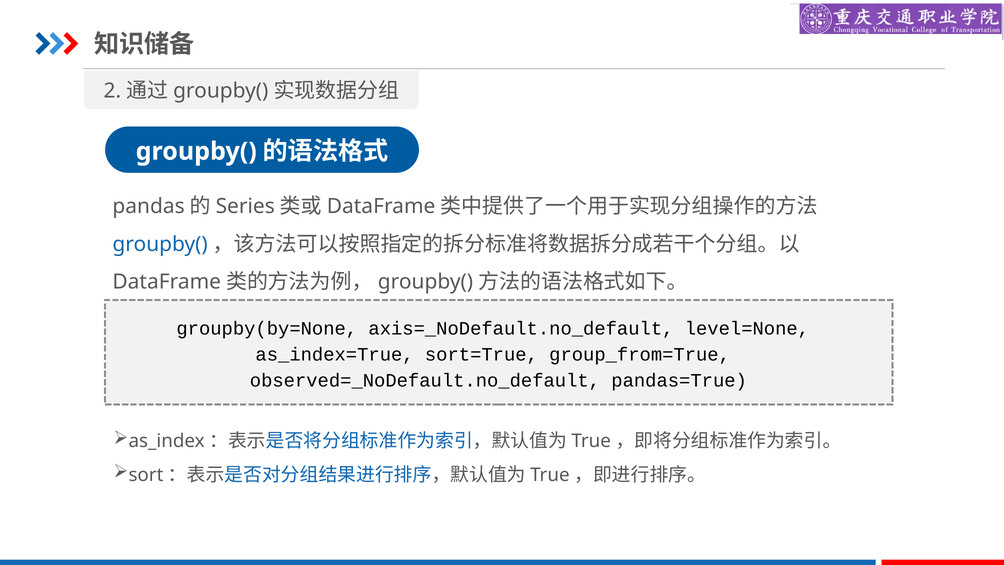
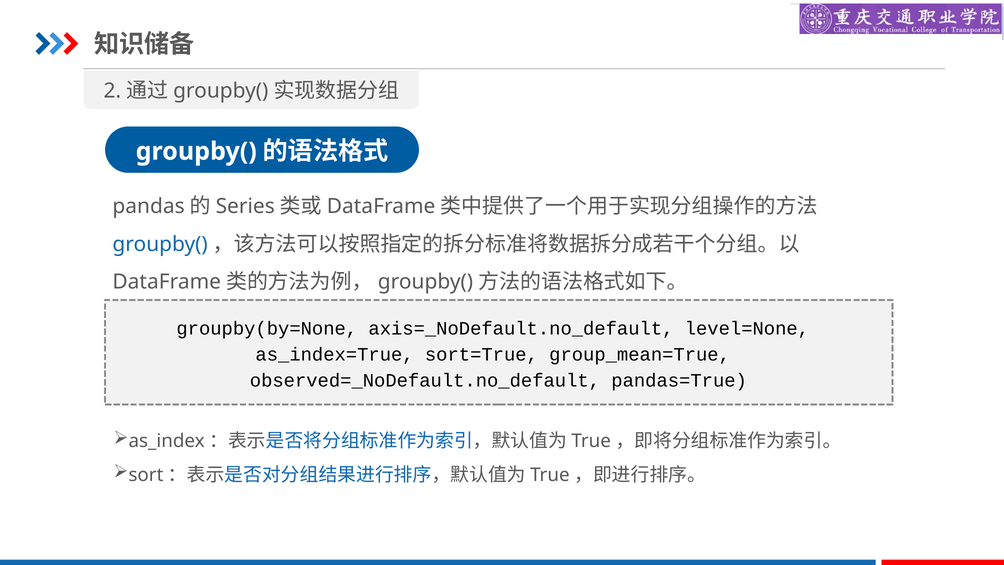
group_from=True: group_from=True -> group_mean=True
